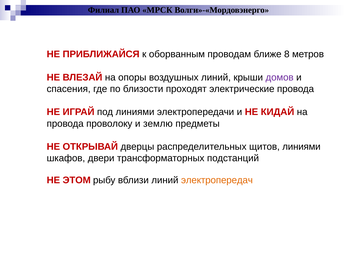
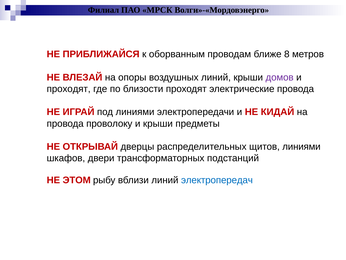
спасения at (69, 89): спасения -> проходят
и землю: землю -> крыши
электропередач colour: orange -> blue
